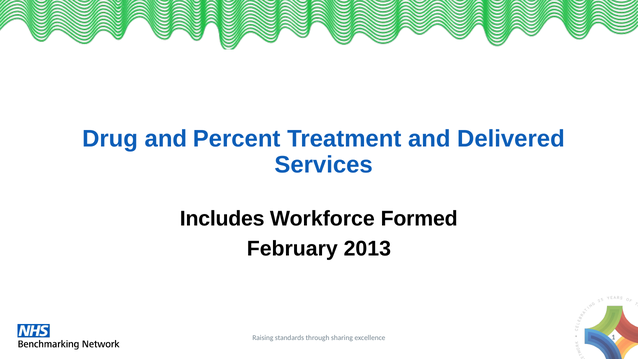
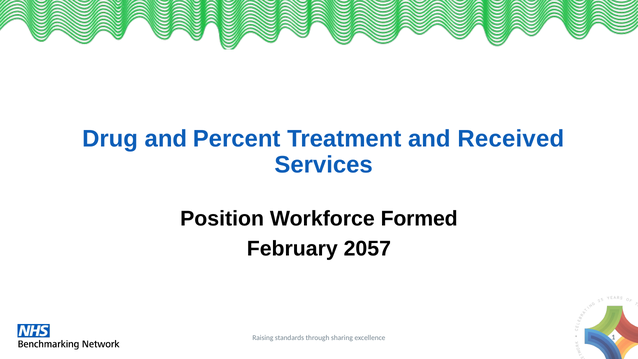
Delivered: Delivered -> Received
Includes: Includes -> Position
2013: 2013 -> 2057
